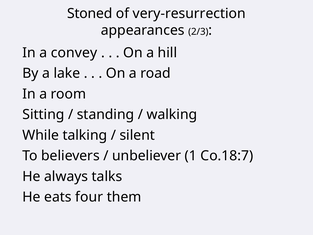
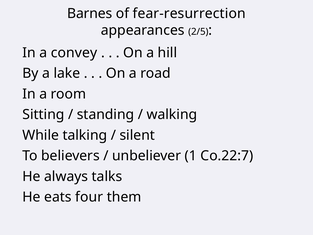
Stoned: Stoned -> Barnes
very-resurrection: very-resurrection -> fear-resurrection
2/3: 2/3 -> 2/5
Co.18:7: Co.18:7 -> Co.22:7
